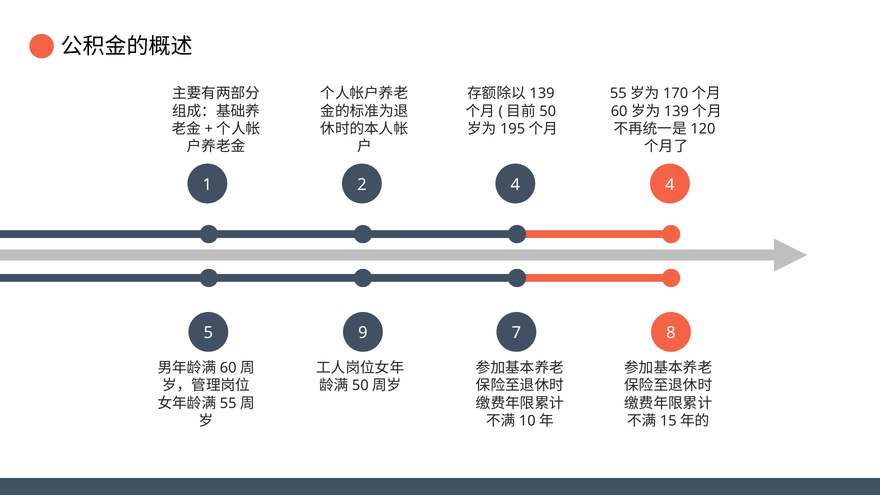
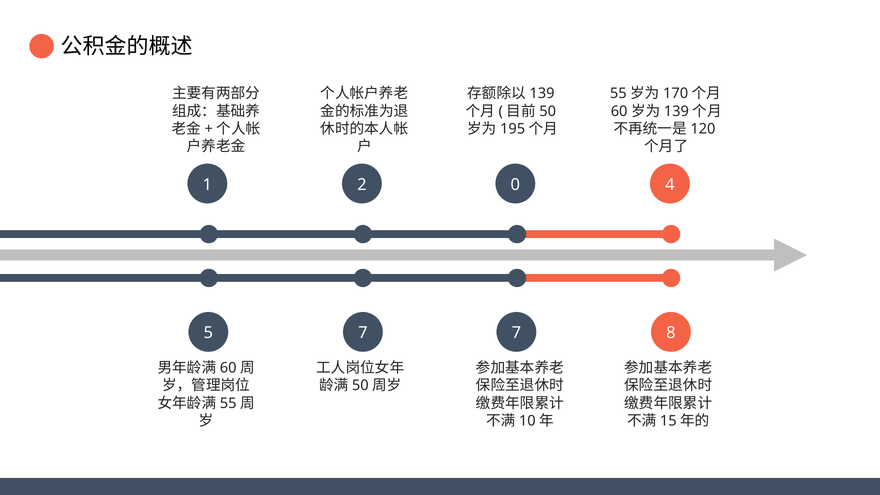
2 4: 4 -> 0
5 9: 9 -> 7
